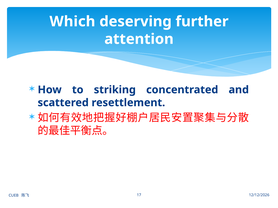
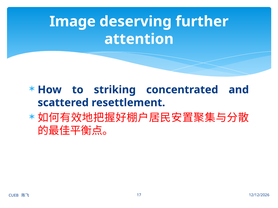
Which: Which -> Image
